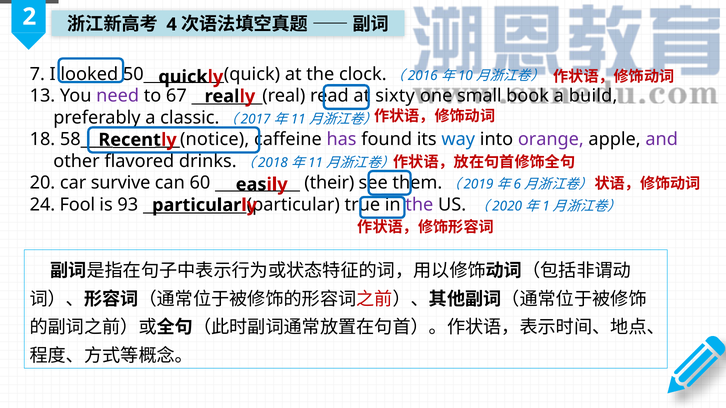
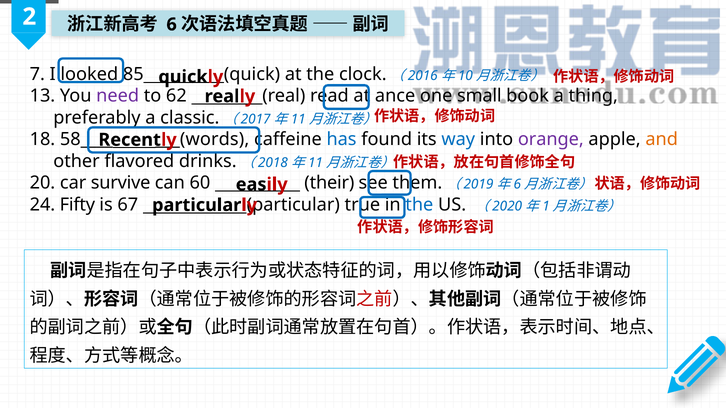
4: 4 -> 6
50: 50 -> 85
67: 67 -> 62
sixty: sixty -> ance
build: build -> thing
___(notice: ___(notice -> ___(words
has colour: purple -> blue
and colour: purple -> orange
Fool: Fool -> Fifty
93: 93 -> 67
the at (419, 205) colour: purple -> blue
